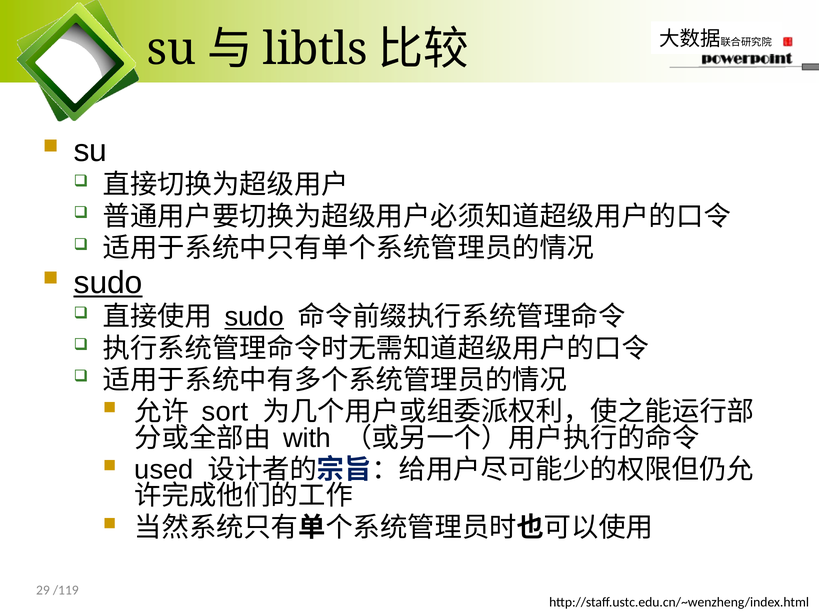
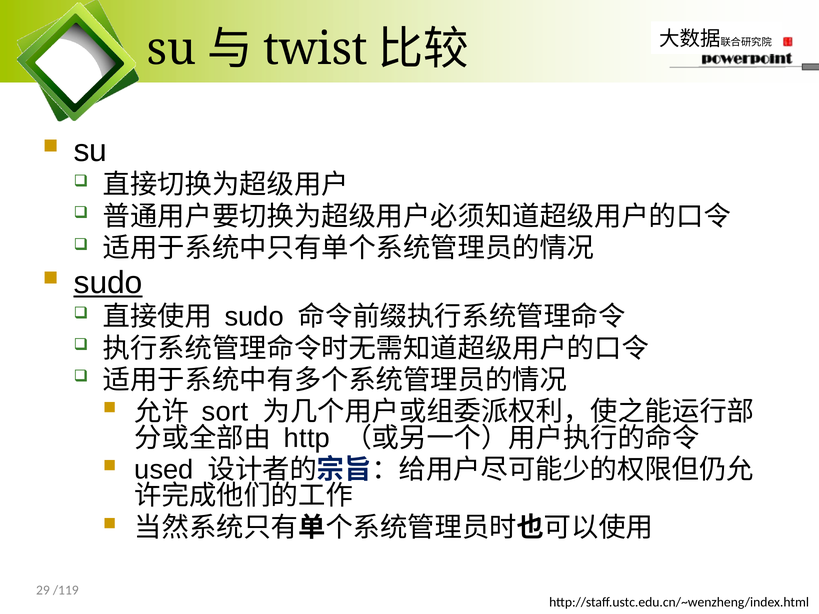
libtls: libtls -> twist
sudo at (254, 317) underline: present -> none
with: with -> http
